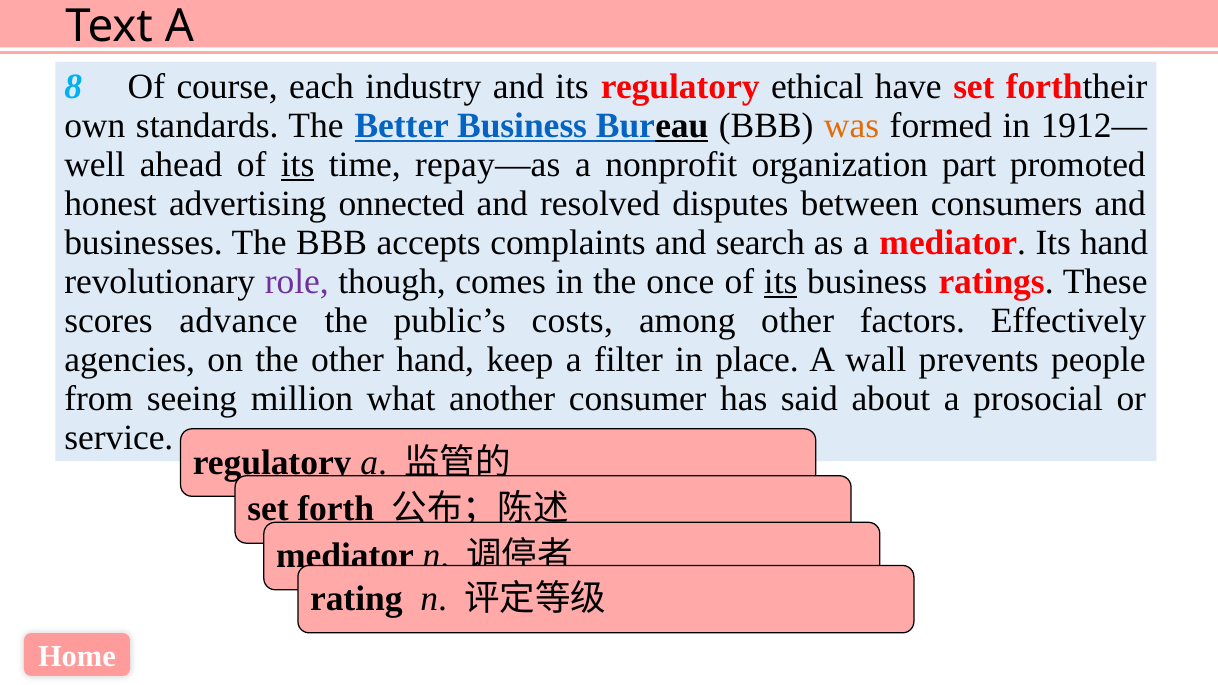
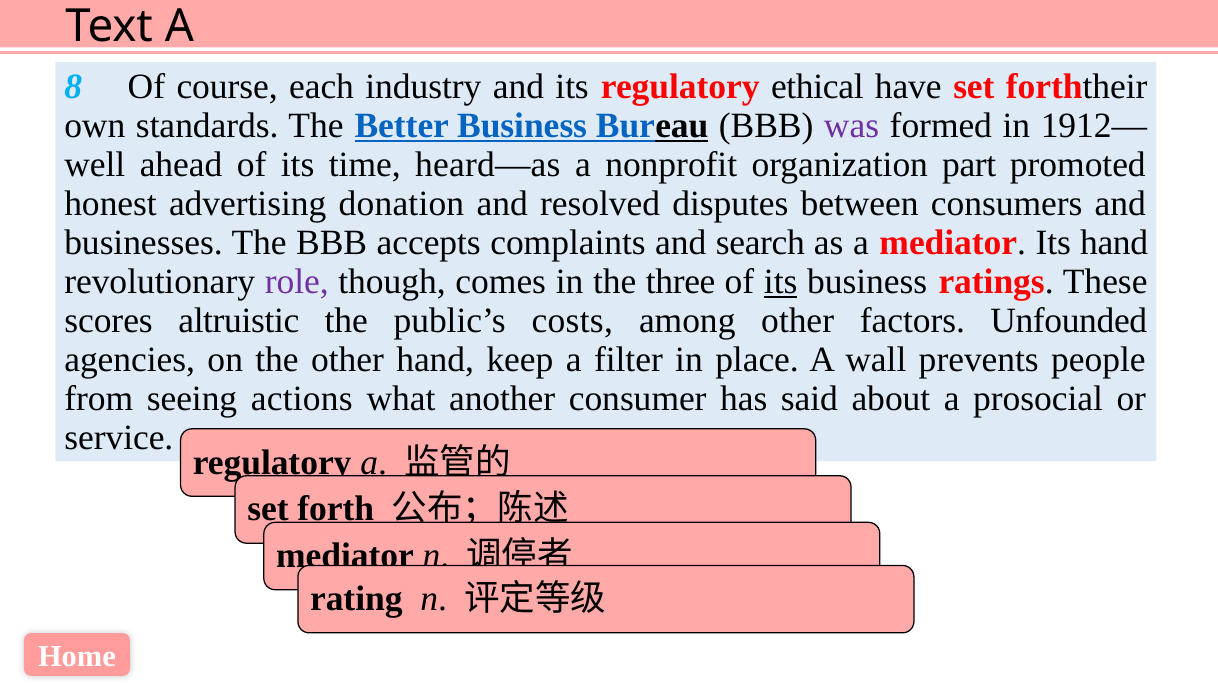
was colour: orange -> purple
its at (298, 165) underline: present -> none
repay—as: repay—as -> heard—as
onnected: onnected -> donation
once: once -> three
advance: advance -> altruistic
Effectively: Effectively -> Unfounded
million: million -> actions
